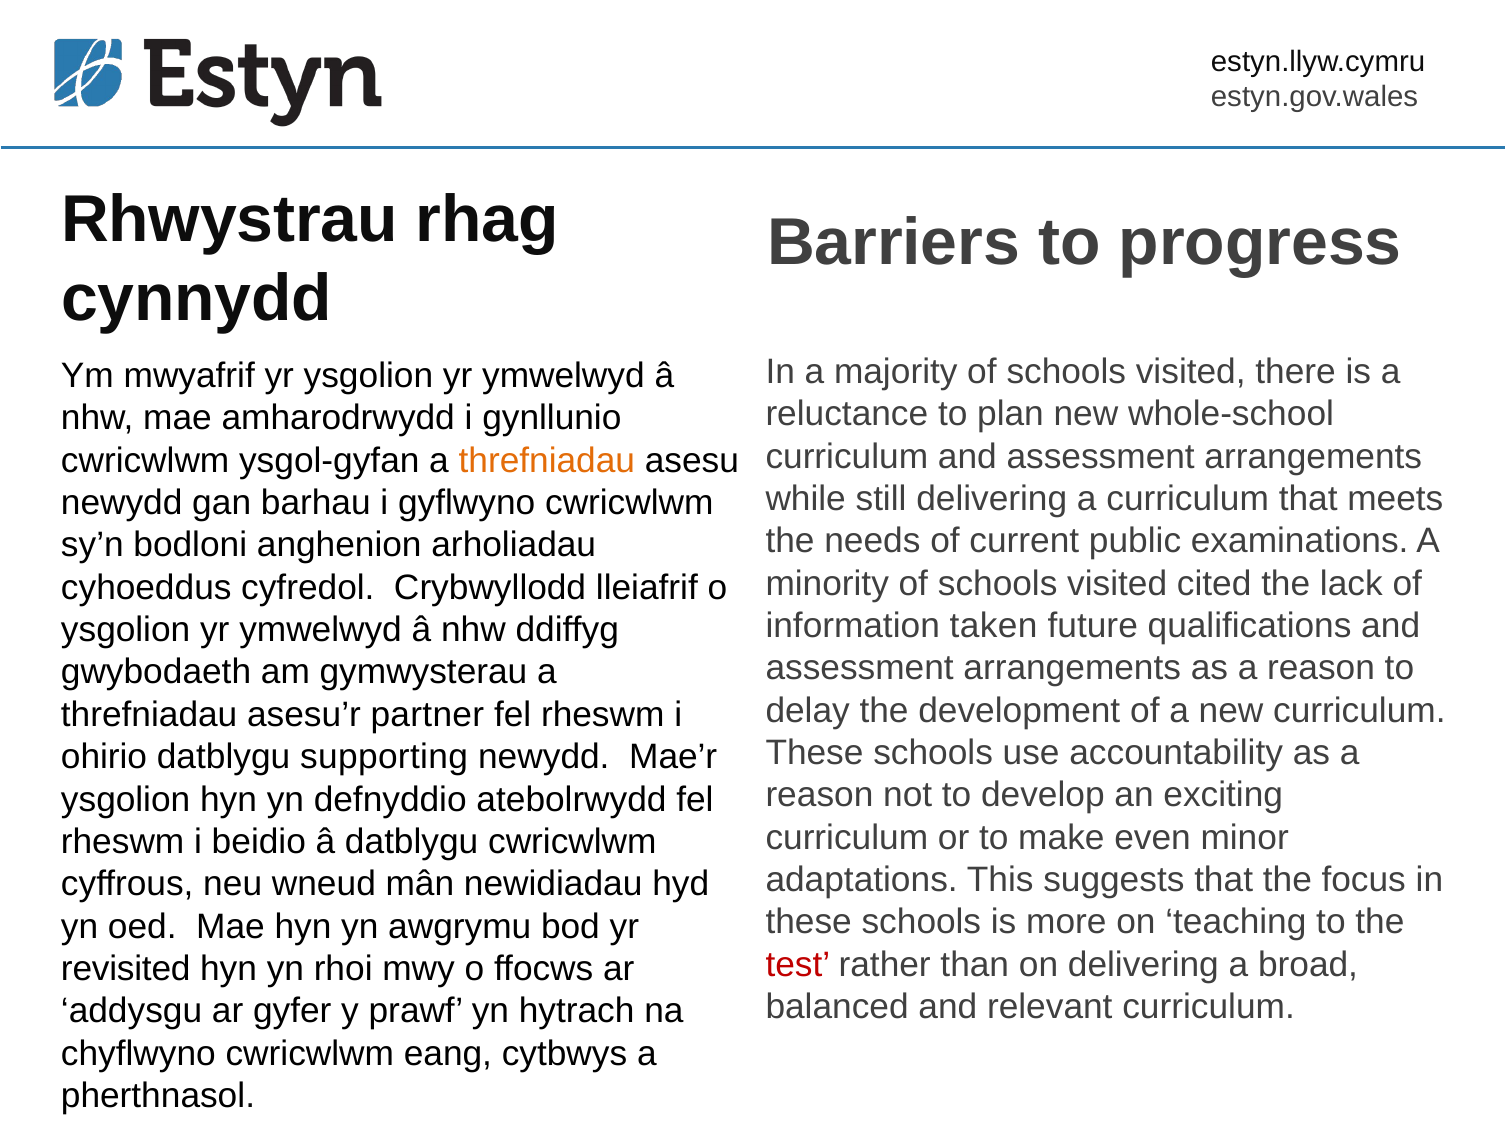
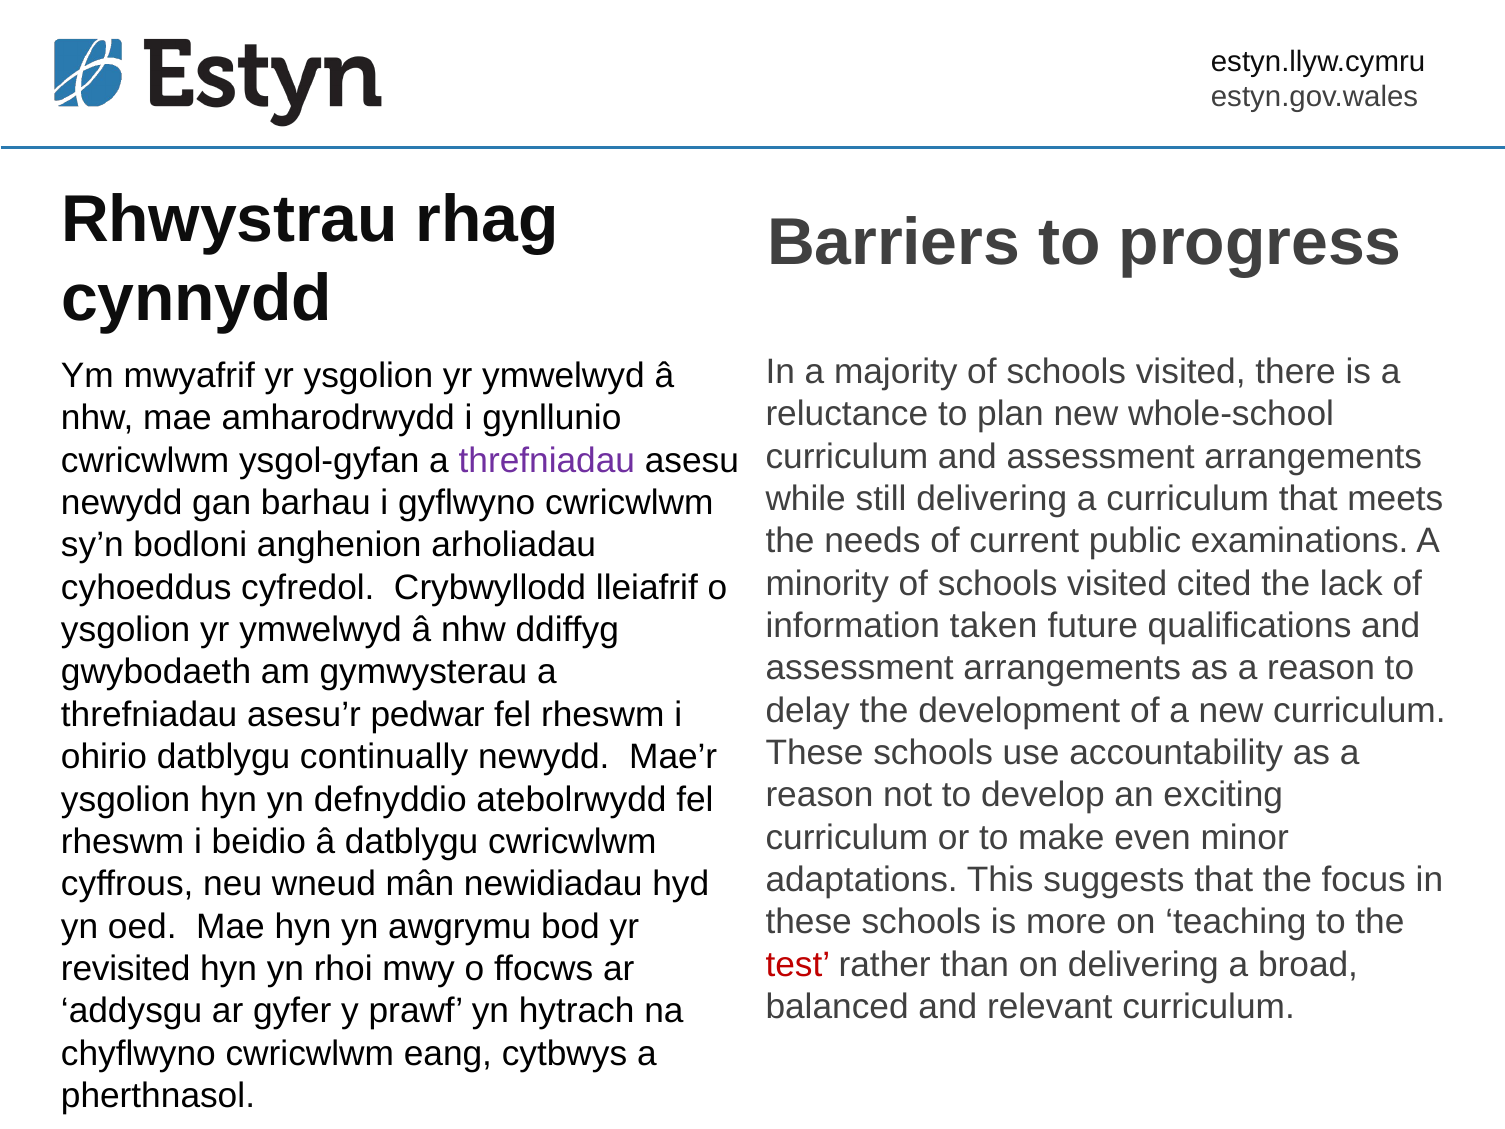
threfniadau at (547, 461) colour: orange -> purple
partner: partner -> pedwar
supporting: supporting -> continually
